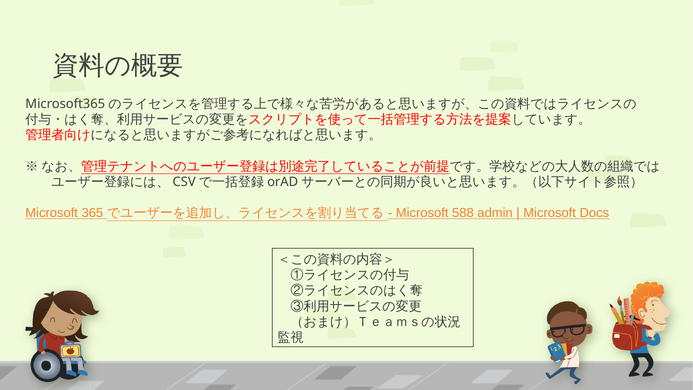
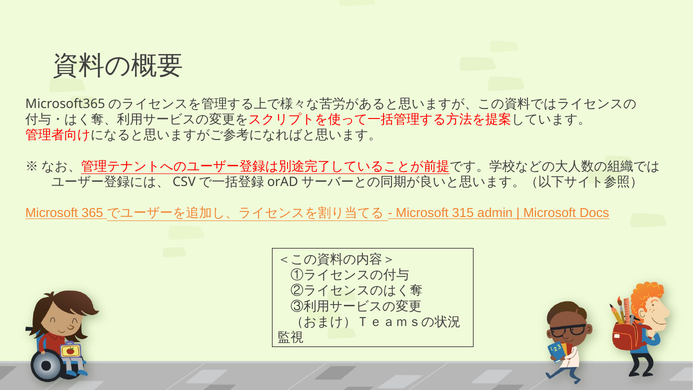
588: 588 -> 315
